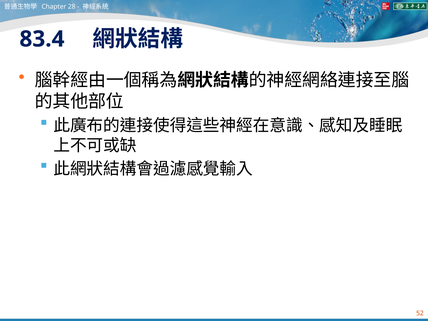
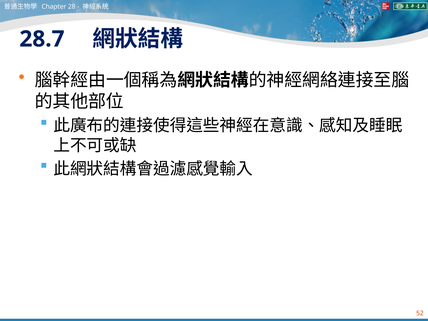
83.4: 83.4 -> 28.7
